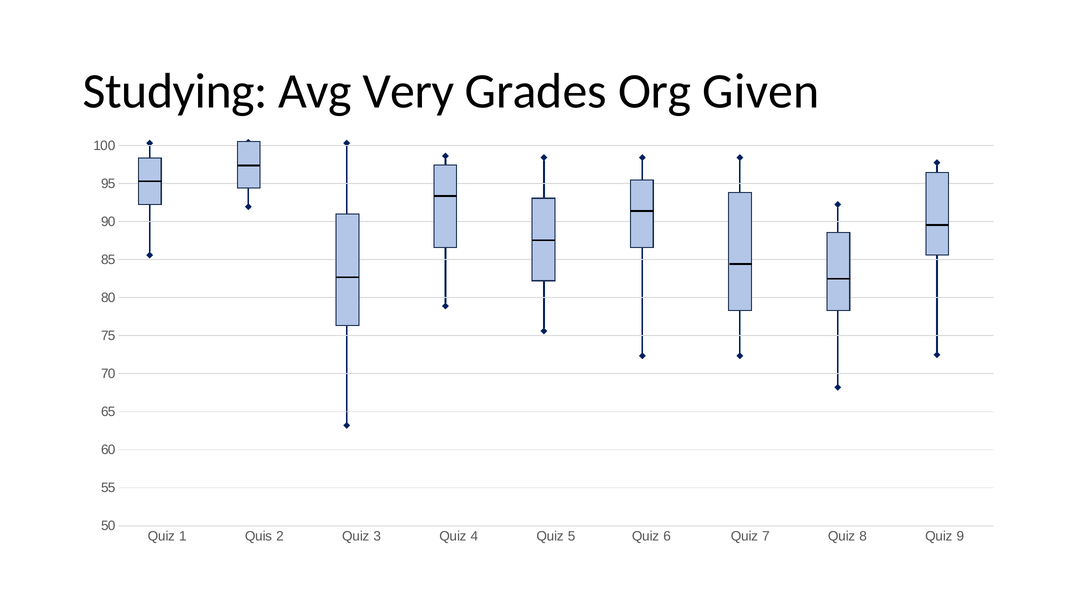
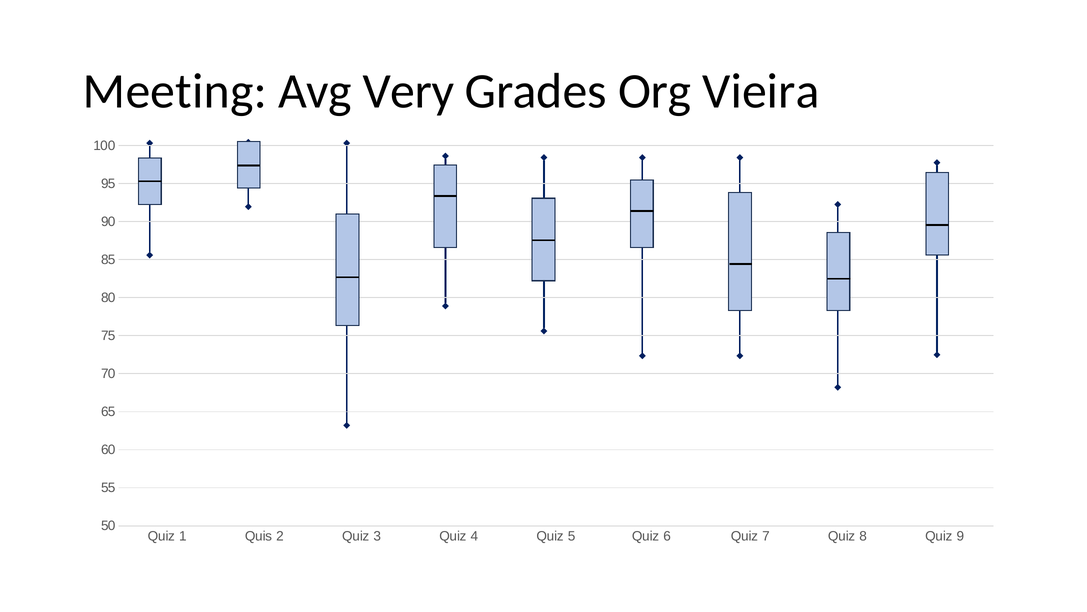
Studying: Studying -> Meeting
Given: Given -> Vieira
